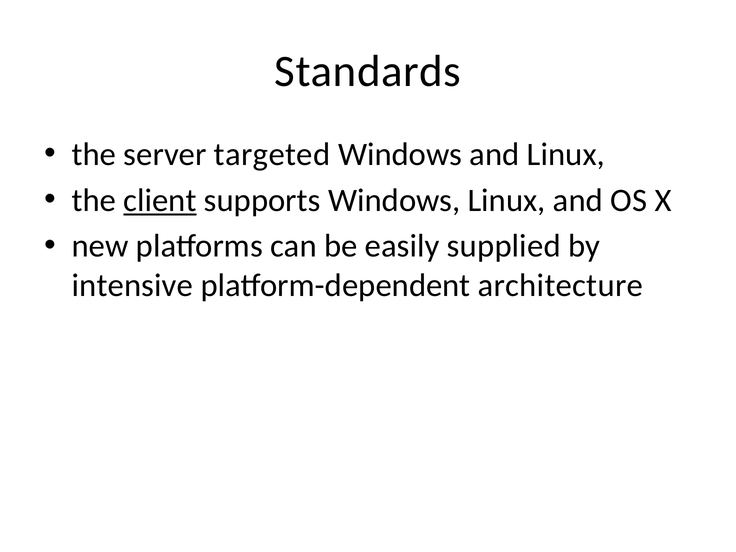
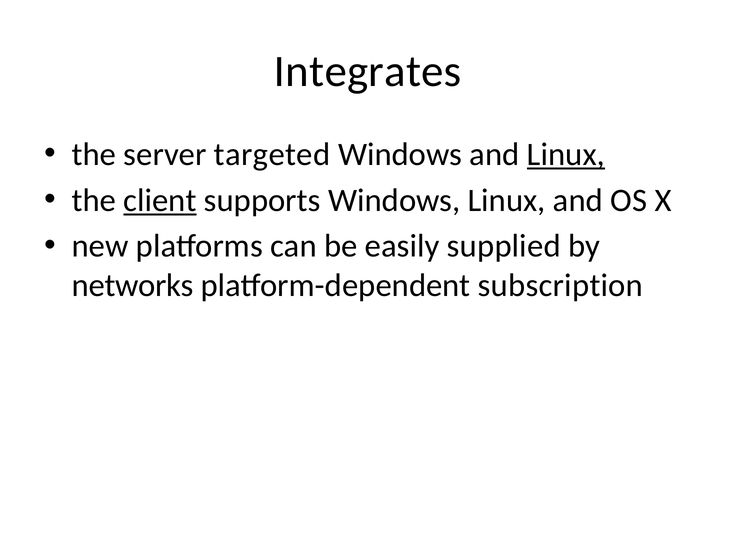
Standards: Standards -> Integrates
Linux at (566, 154) underline: none -> present
intensive: intensive -> networks
architecture: architecture -> subscription
